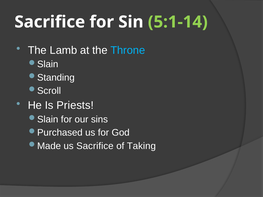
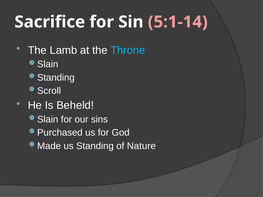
5:1-14 colour: light green -> pink
Priests: Priests -> Beheld
us Sacrifice: Sacrifice -> Standing
Taking: Taking -> Nature
